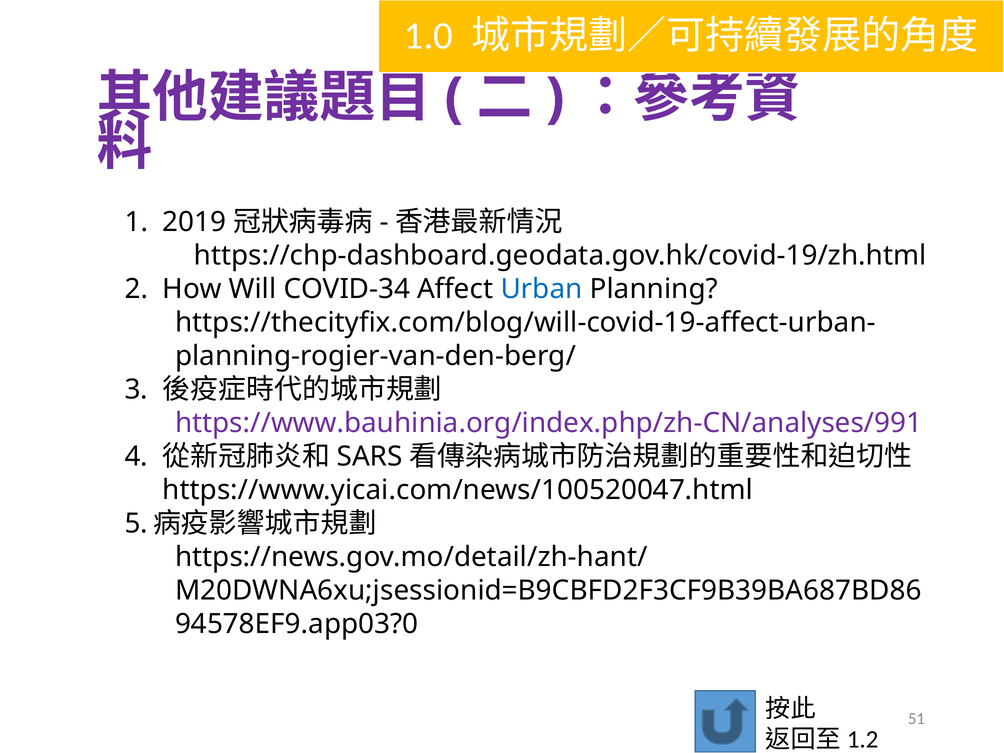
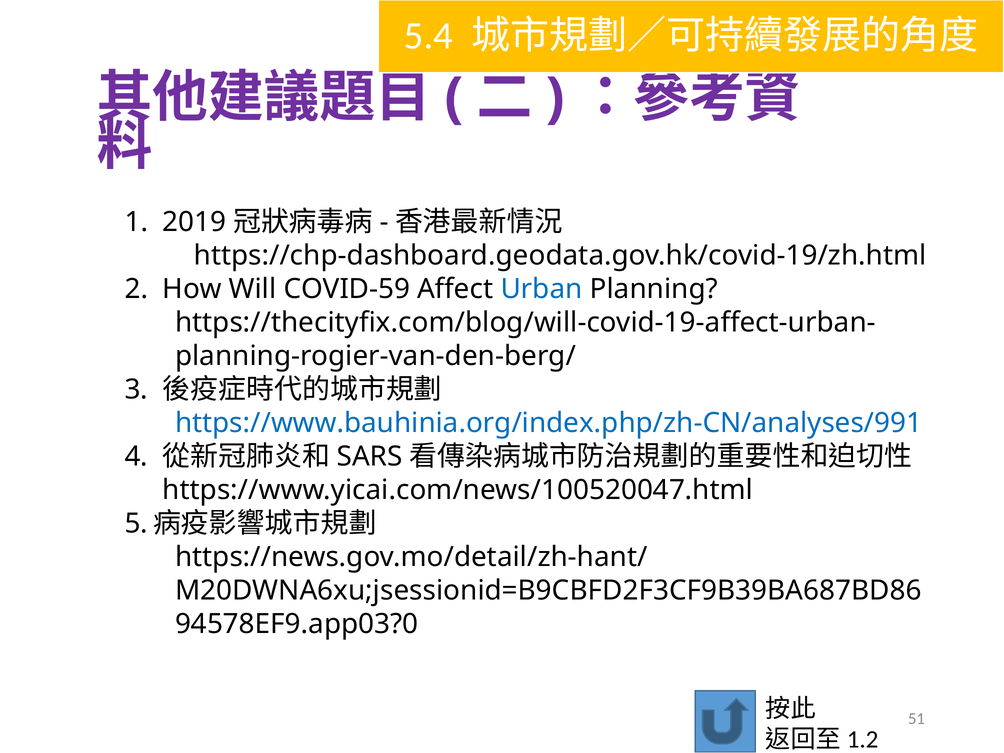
1.0: 1.0 -> 5.4
COVID-34: COVID-34 -> COVID-59
https://www.bauhinia.org/index.php/zh-CN/analyses/991 colour: purple -> blue
